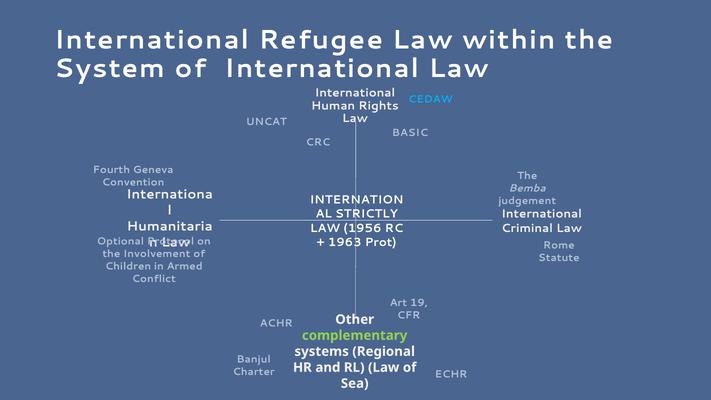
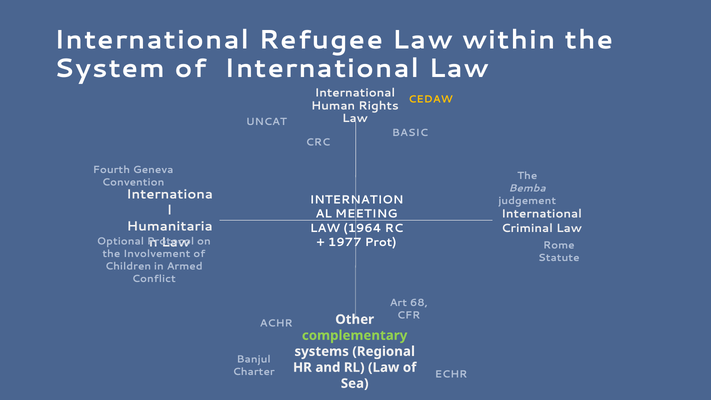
CEDAW colour: light blue -> yellow
STRICTLY: STRICTLY -> MEETING
1956: 1956 -> 1964
1963: 1963 -> 1977
19: 19 -> 68
